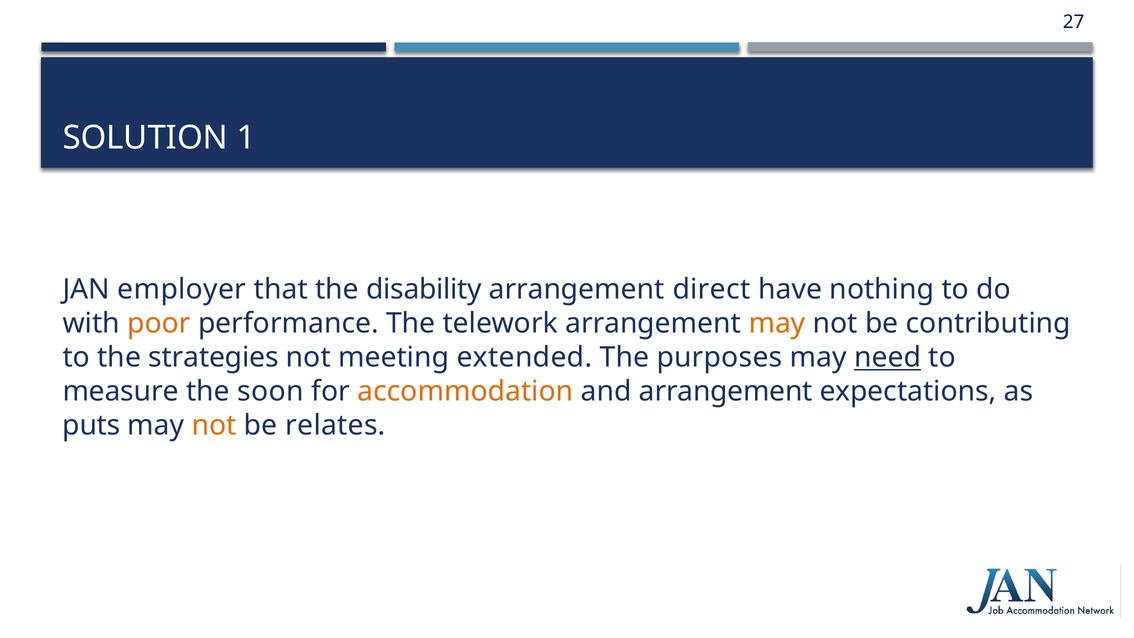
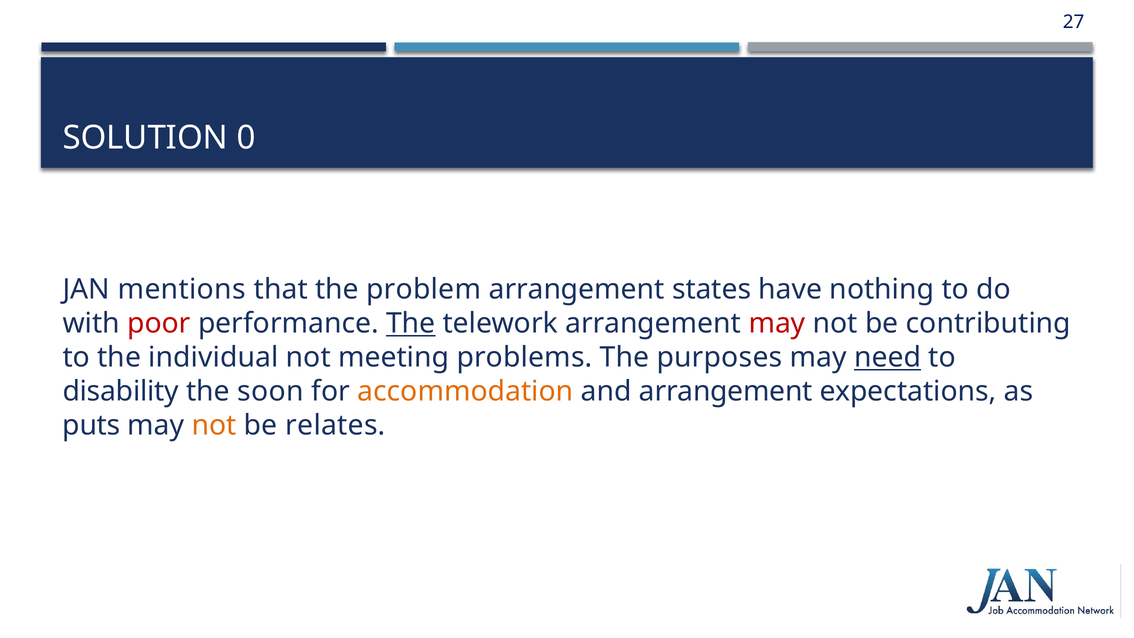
1: 1 -> 0
employer: employer -> mentions
disability: disability -> problem
direct: direct -> states
poor colour: orange -> red
The at (411, 323) underline: none -> present
may at (777, 323) colour: orange -> red
strategies: strategies -> individual
extended: extended -> problems
measure: measure -> disability
